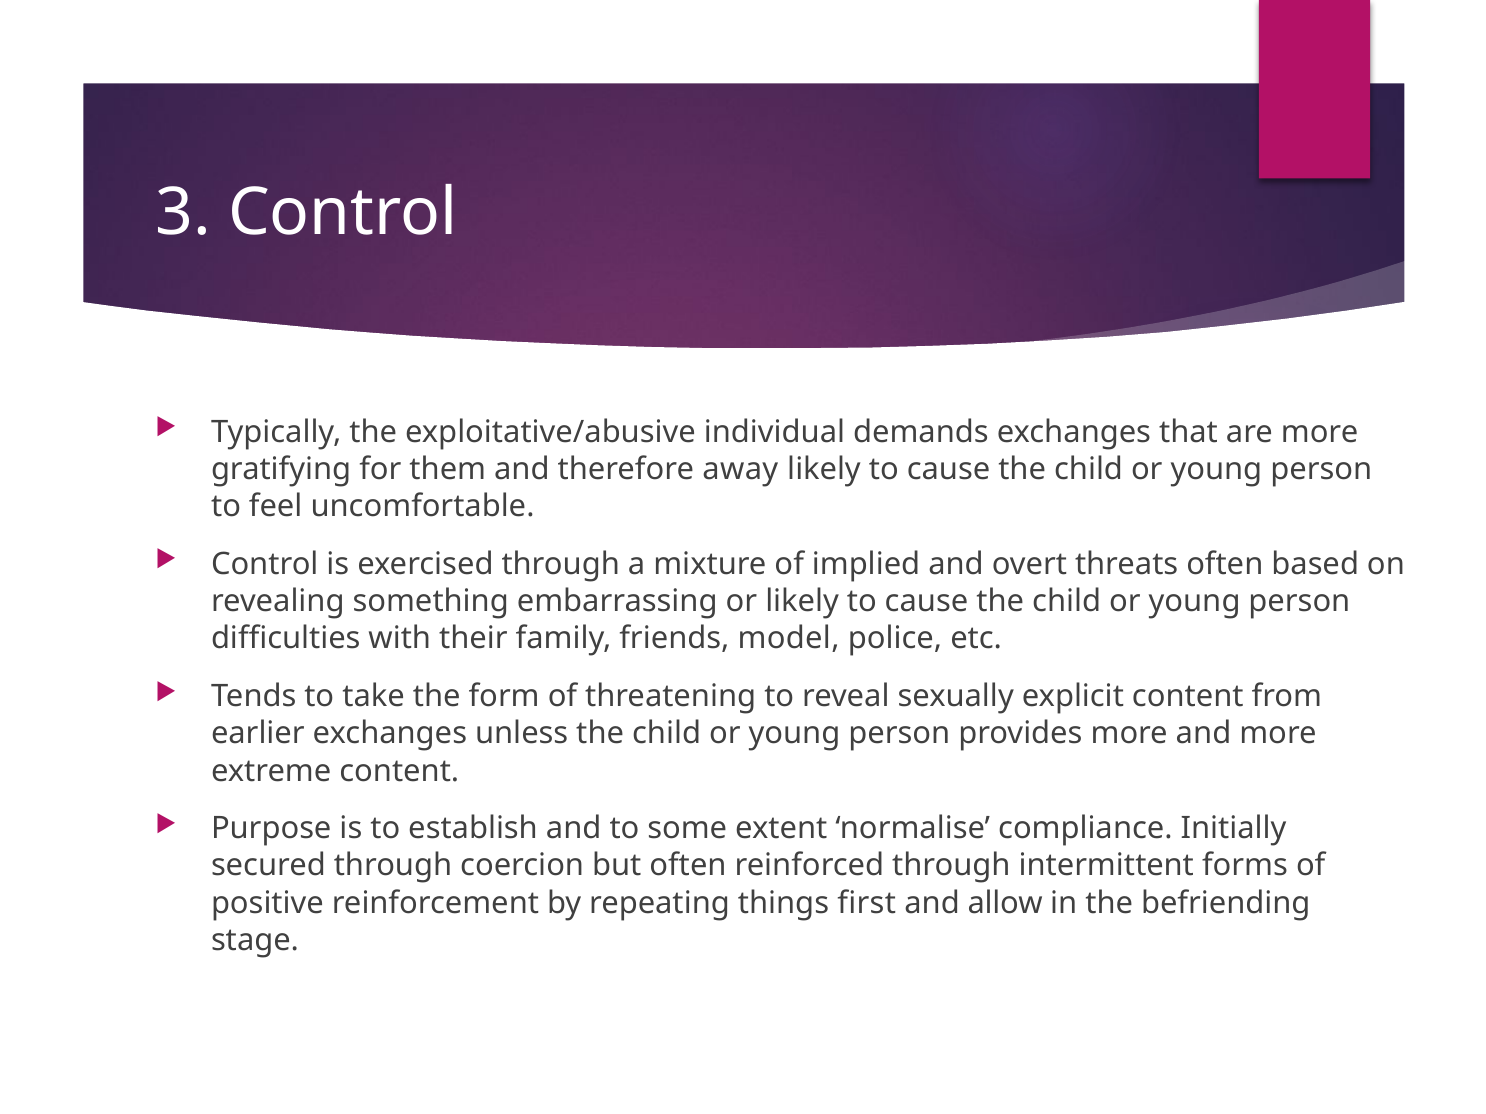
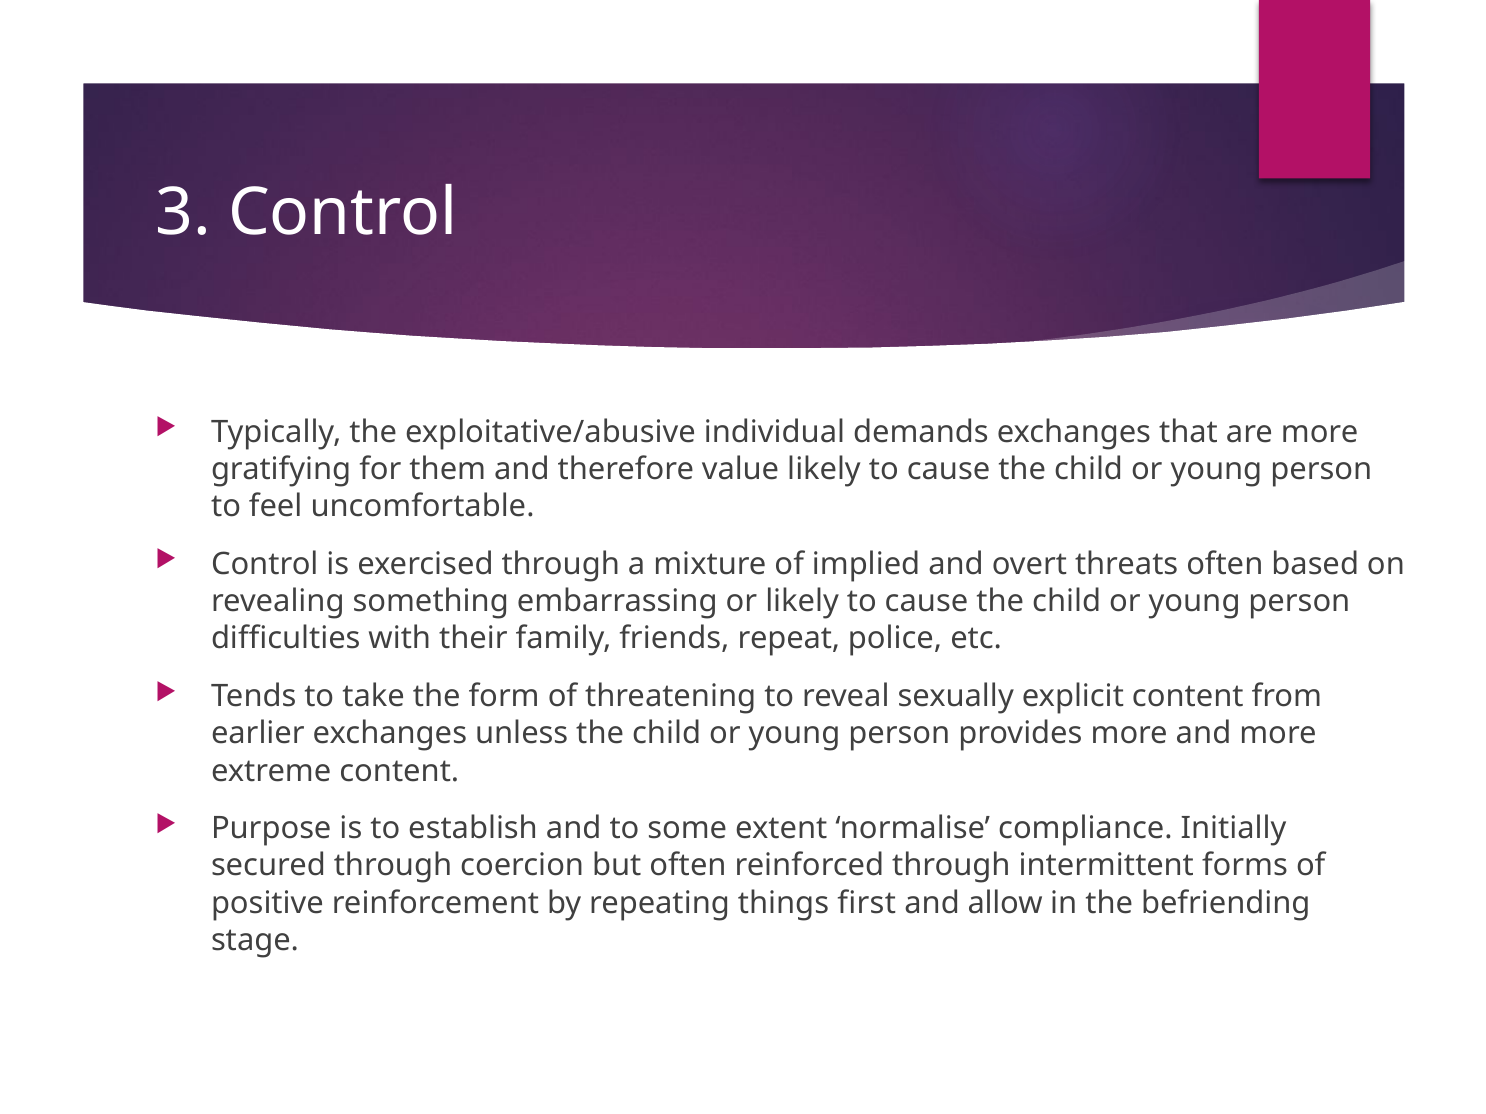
away: away -> value
model: model -> repeat
